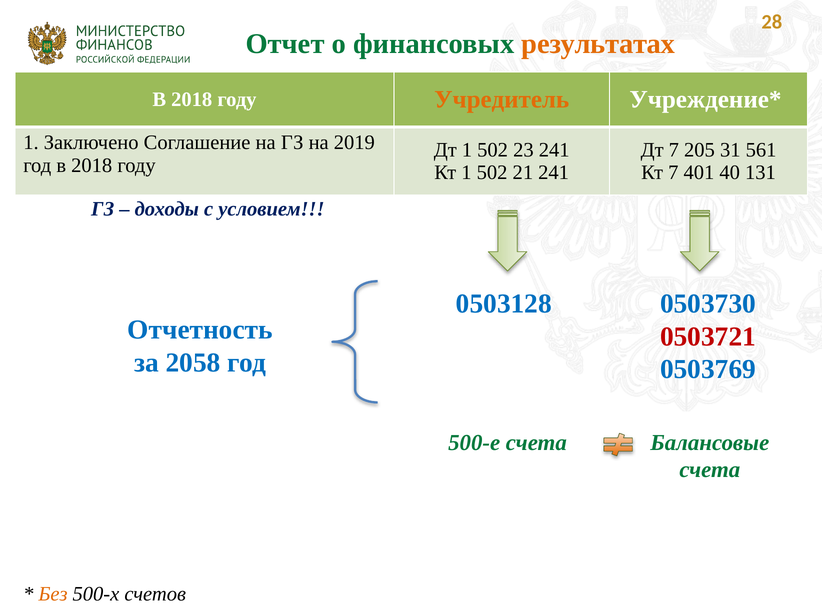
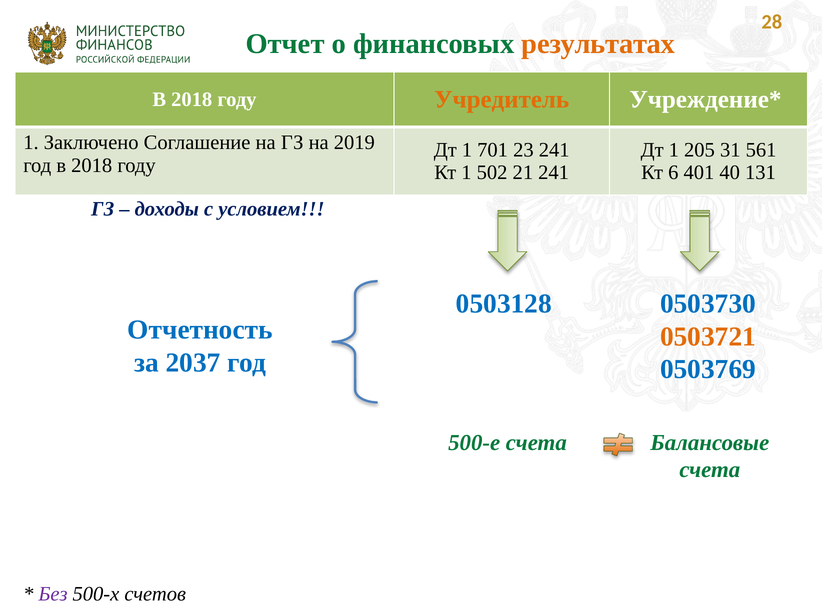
Дт 1 502: 502 -> 701
7 at (674, 150): 7 -> 1
Кт 7: 7 -> 6
0503721 colour: red -> orange
2058: 2058 -> 2037
Без colour: orange -> purple
